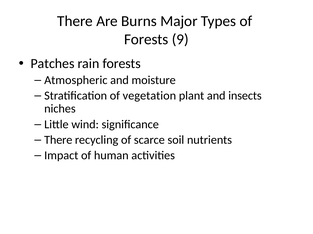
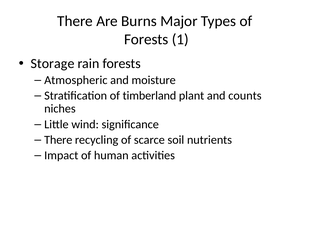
9: 9 -> 1
Patches: Patches -> Storage
vegetation: vegetation -> timberland
insects: insects -> counts
